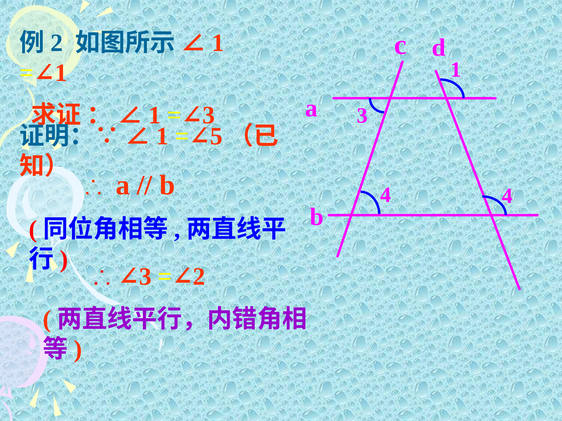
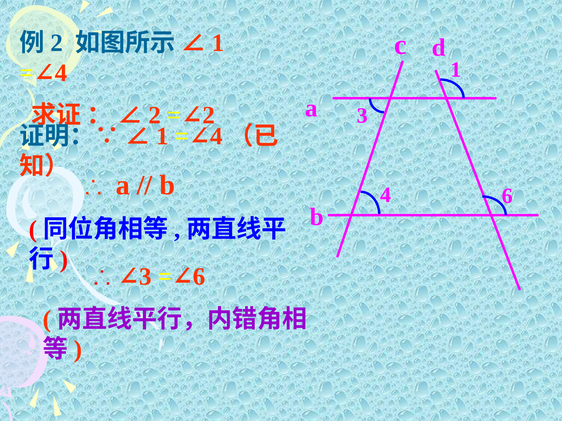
1 at (61, 73): 1 -> 4
1 at (155, 115): 1 -> 2
3 at (209, 115): 3 -> 2
5 at (216, 137): 5 -> 4
4 4: 4 -> 6
2 at (199, 277): 2 -> 6
